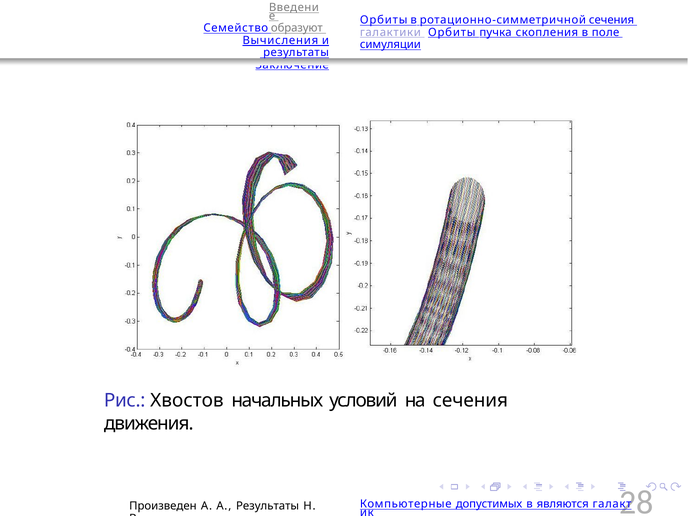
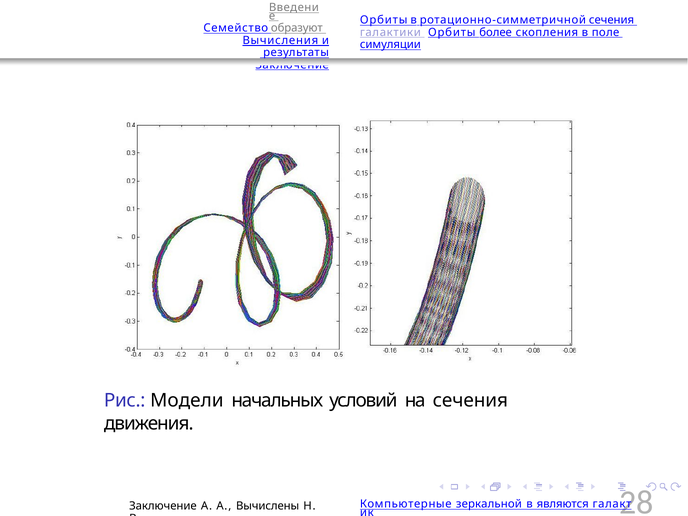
пучка: пучка -> более
Хвостов: Хвостов -> Модели
допустимых: допустимых -> зеркальной
Произведен at (163, 506): Произведен -> Заключение
А Результаты: Результаты -> Вычислены
